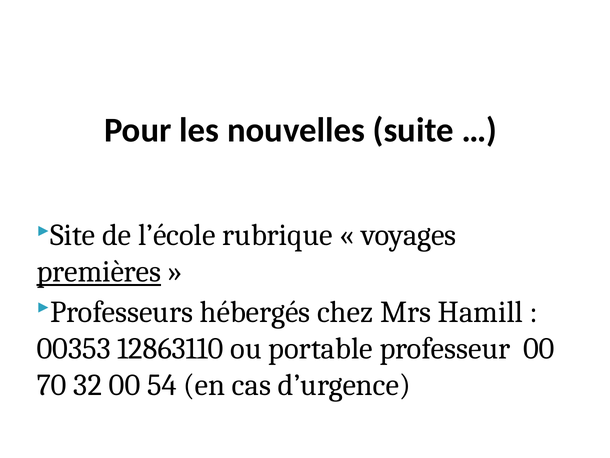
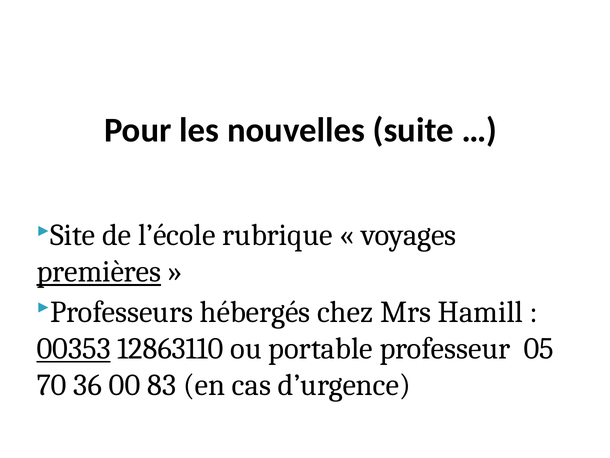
00353 underline: none -> present
professeur 00: 00 -> 05
32: 32 -> 36
54: 54 -> 83
